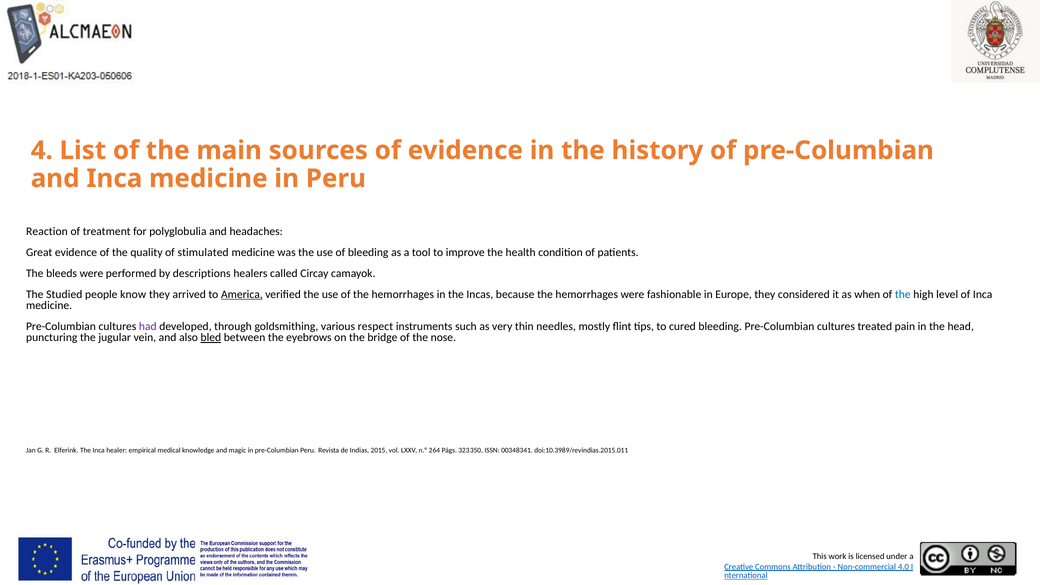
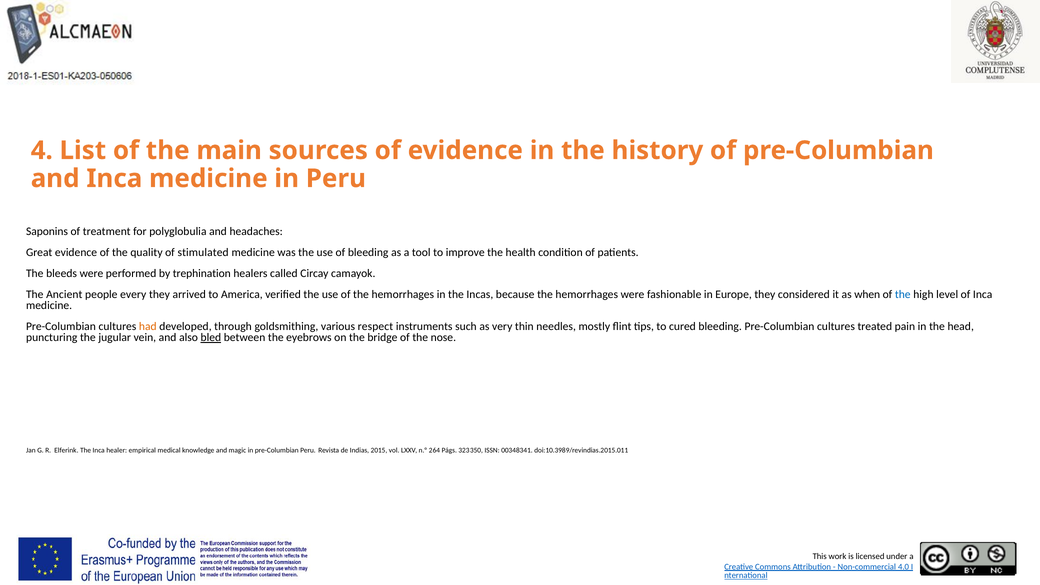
Reaction: Reaction -> Saponins
descriptions: descriptions -> trephination
Studied: Studied -> Ancient
know: know -> every
America underline: present -> none
had colour: purple -> orange
